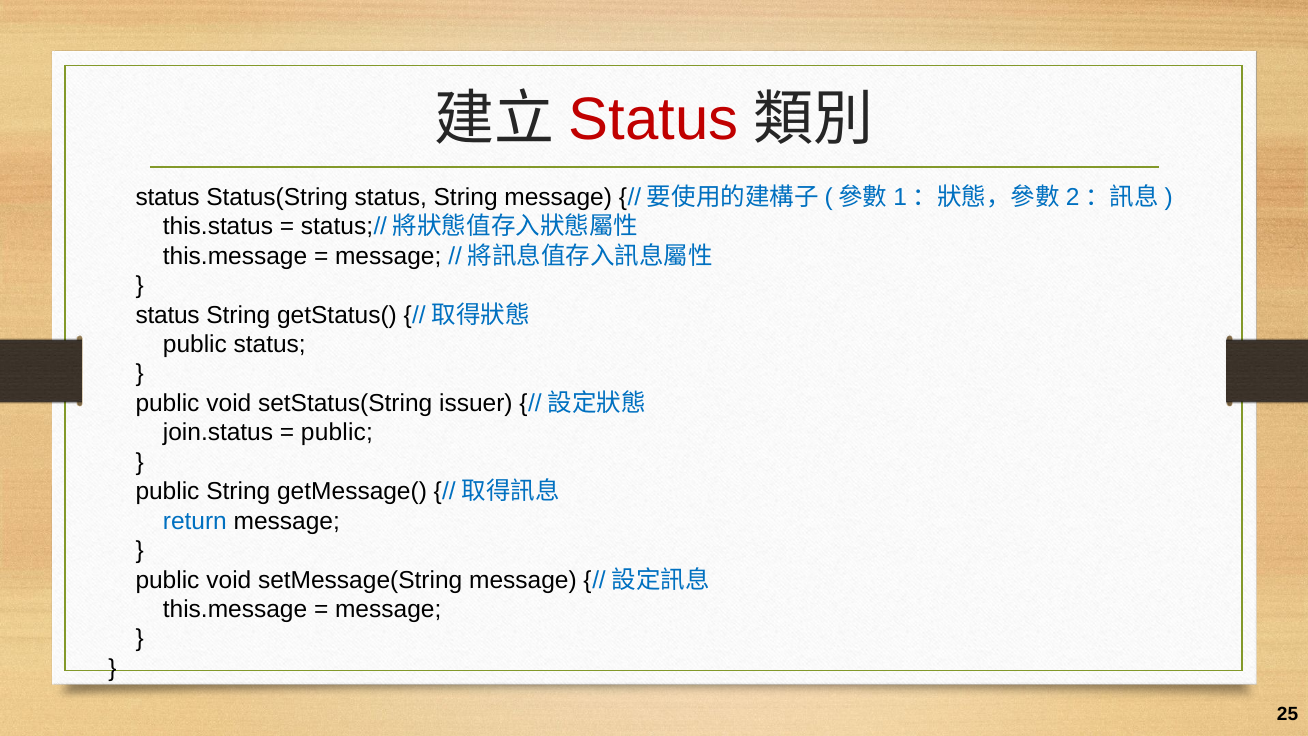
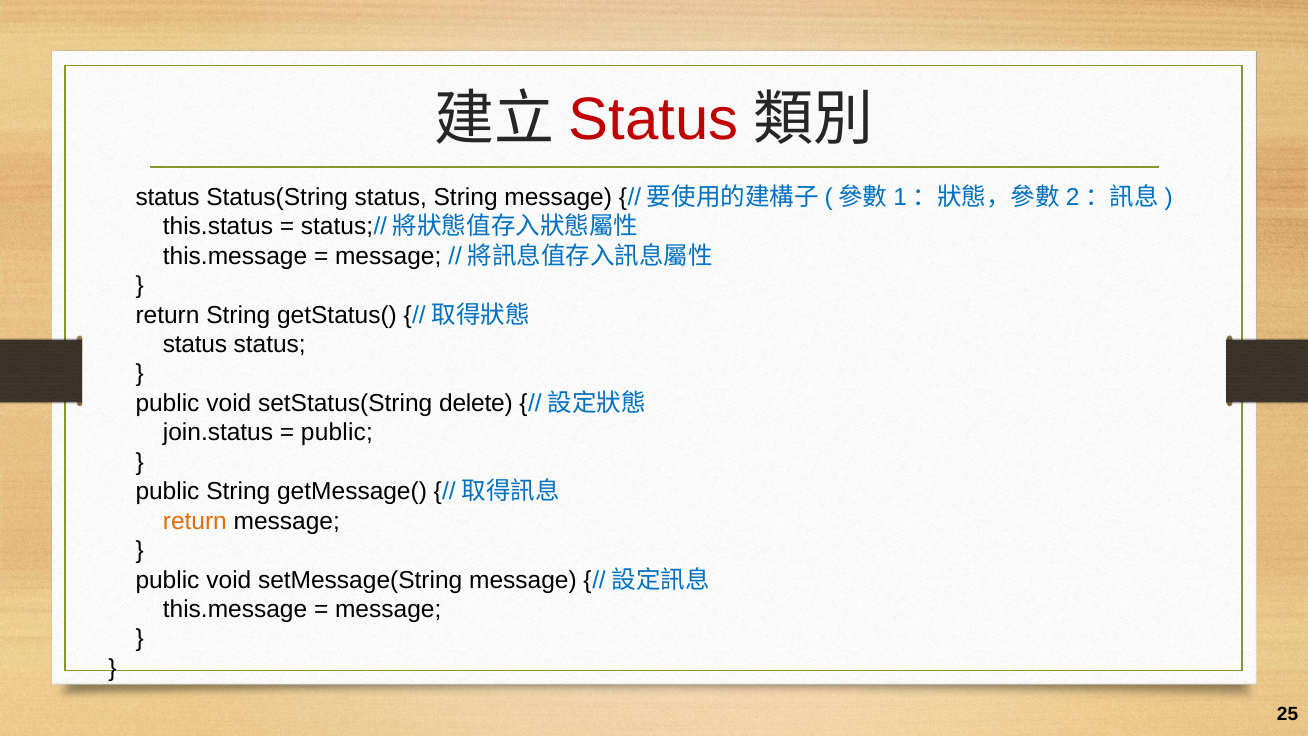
status at (168, 315): status -> return
public at (195, 344): public -> status
issuer: issuer -> delete
return at (195, 521) colour: blue -> orange
